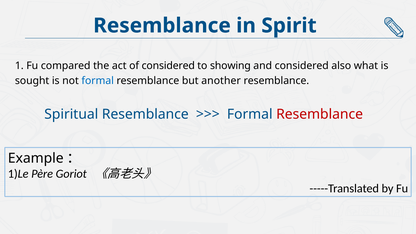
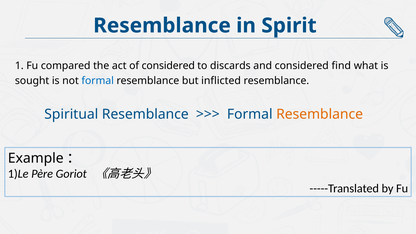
showing: showing -> discards
also: also -> find
another: another -> inflicted
Resemblance at (320, 114) colour: red -> orange
